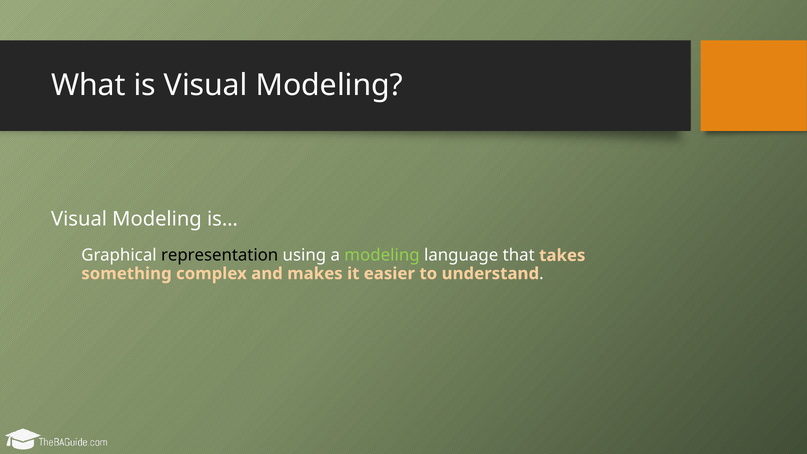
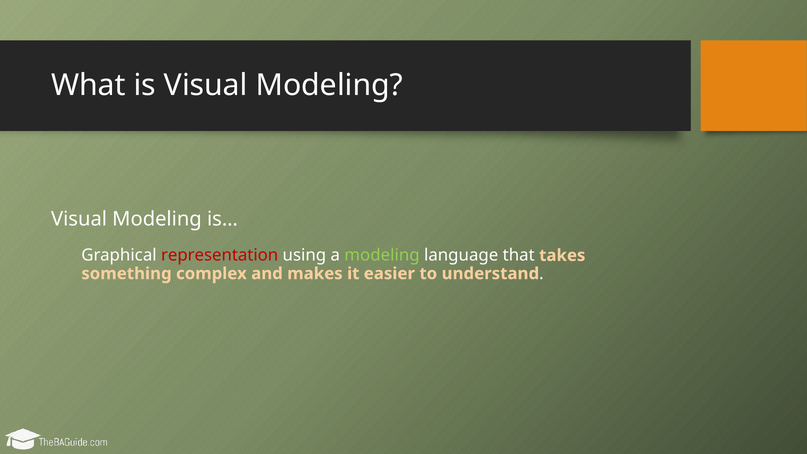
representation colour: black -> red
